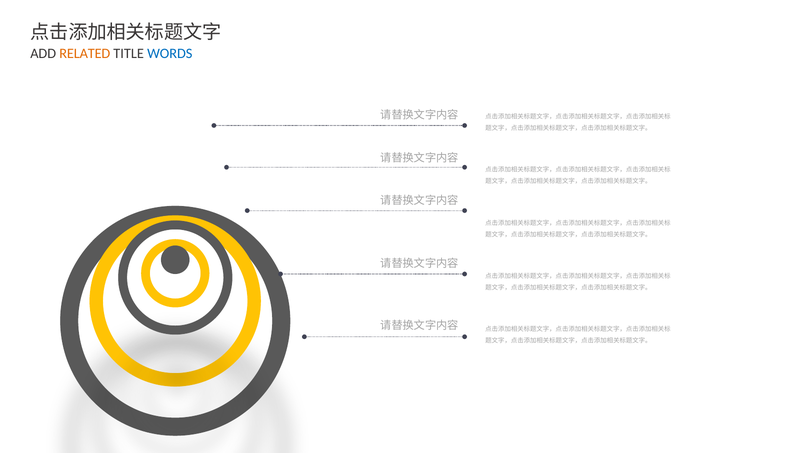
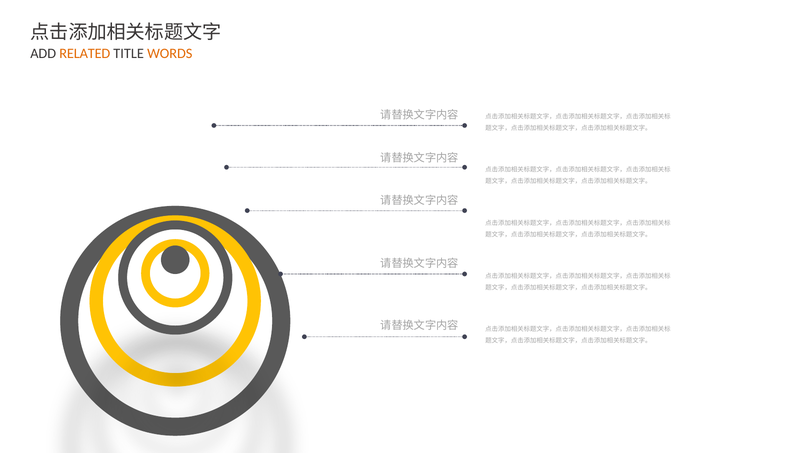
WORDS colour: blue -> orange
